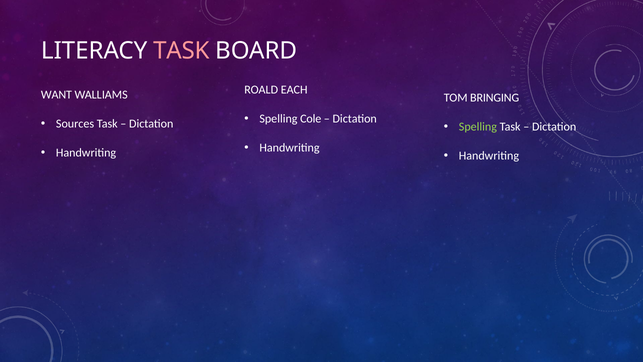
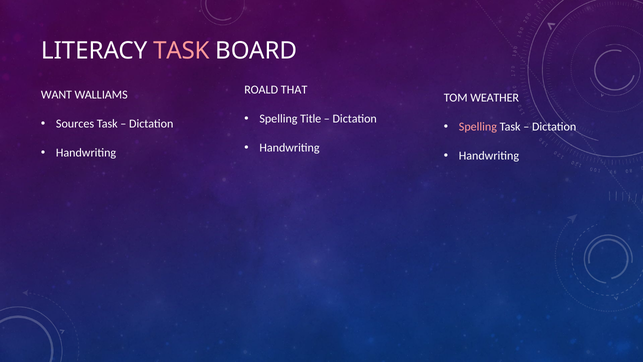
EACH: EACH -> THAT
BRINGING: BRINGING -> WEATHER
Cole: Cole -> Title
Spelling at (478, 127) colour: light green -> pink
